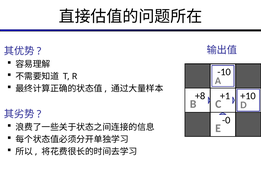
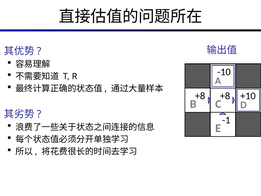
+8 +1: +1 -> +8
-0: -0 -> -1
